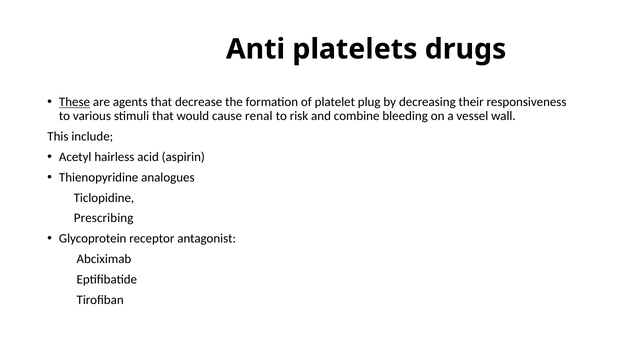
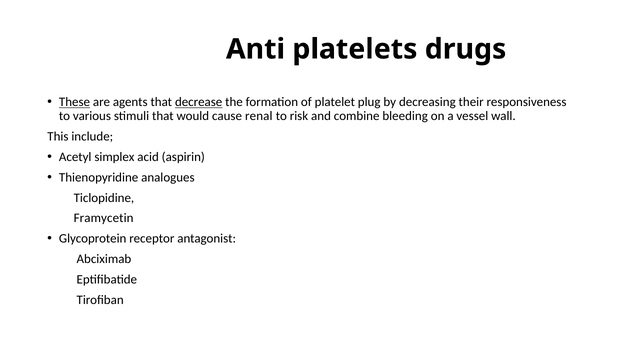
decrease underline: none -> present
hairless: hairless -> simplex
Prescribing: Prescribing -> Framycetin
